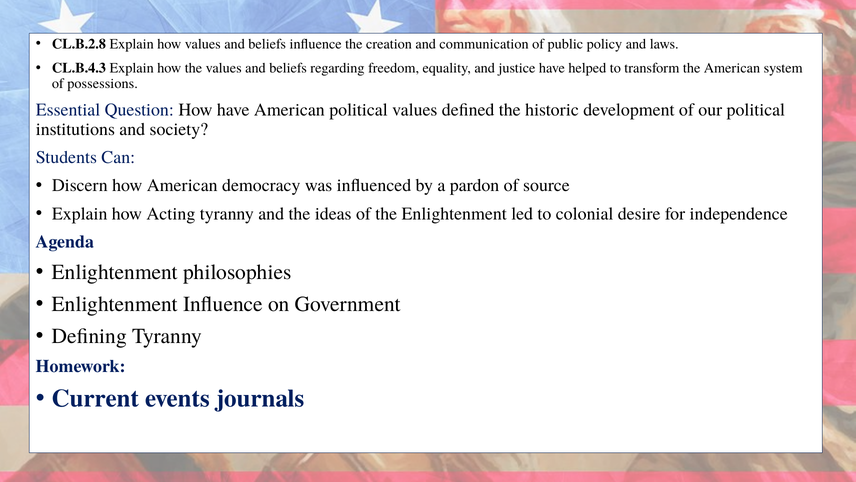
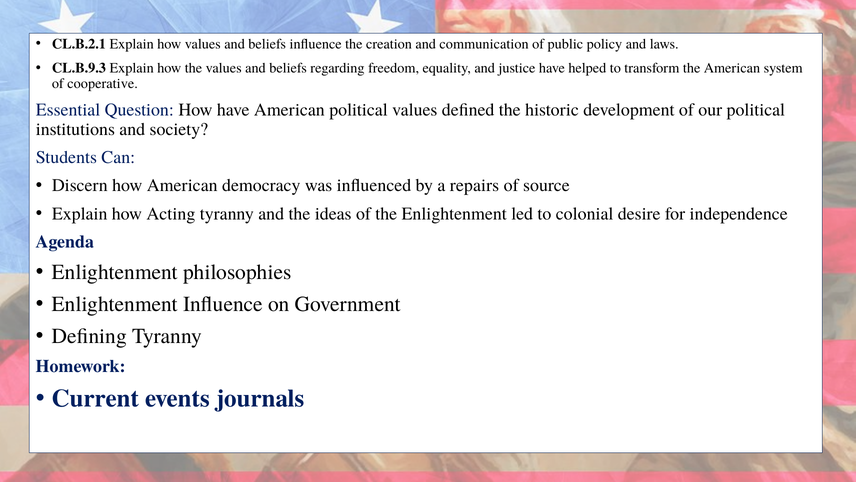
CL.B.2.8: CL.B.2.8 -> CL.B.2.1
CL.B.4.3: CL.B.4.3 -> CL.B.9.3
possessions: possessions -> cooperative
pardon: pardon -> repairs
